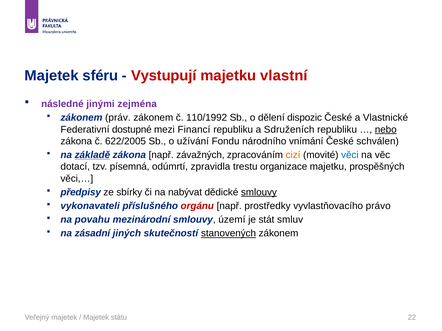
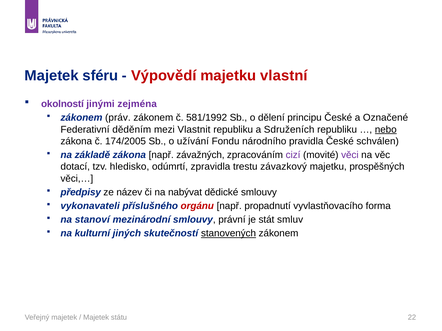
Vystupují: Vystupují -> Výpovědí
následné: následné -> okolností
110/1992: 110/1992 -> 581/1992
dispozic: dispozic -> principu
Vlastnické: Vlastnické -> Označené
dostupné: dostupné -> děděním
Financí: Financí -> Vlastnit
622/2005: 622/2005 -> 174/2005
vnímání: vnímání -> pravidla
základě underline: present -> none
cizí colour: orange -> purple
věci colour: blue -> purple
písemná: písemná -> hledisko
organizace: organizace -> závazkový
sbírky: sbírky -> název
smlouvy at (259, 192) underline: present -> none
prostředky: prostředky -> propadnutí
právo: právo -> forma
povahu: povahu -> stanoví
území: území -> právní
zásadní: zásadní -> kulturní
